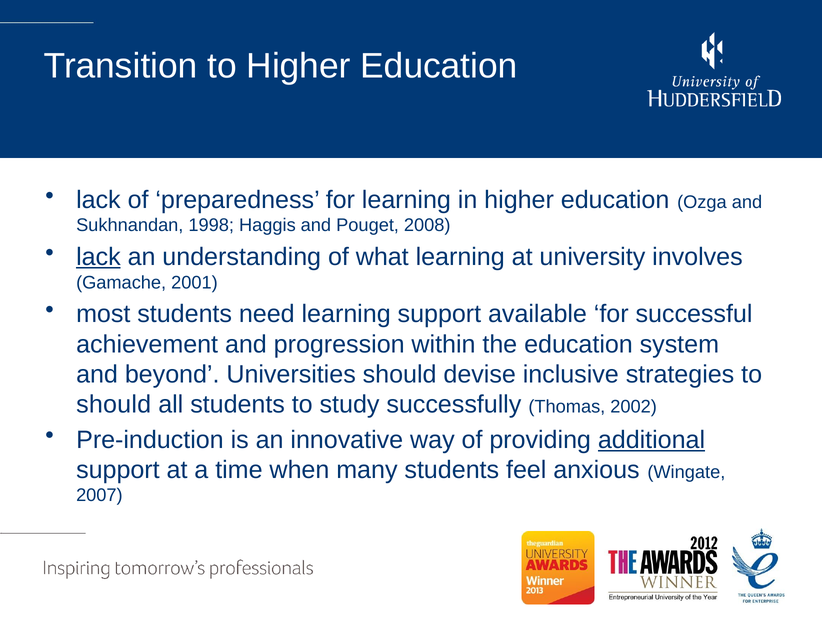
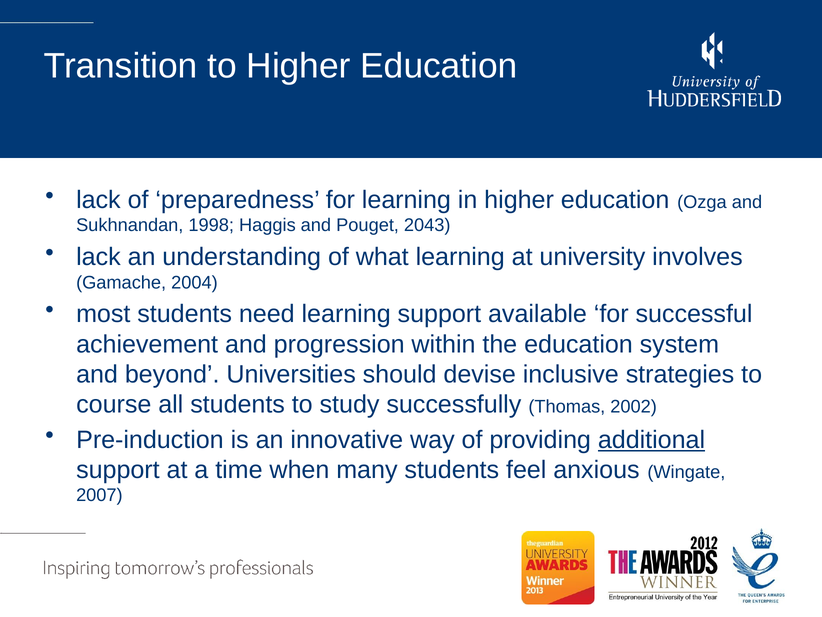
2008: 2008 -> 2043
lack at (98, 257) underline: present -> none
2001: 2001 -> 2004
should at (114, 404): should -> course
